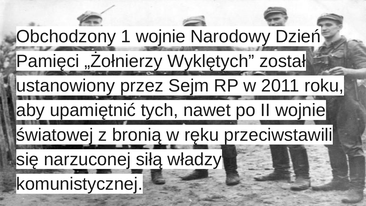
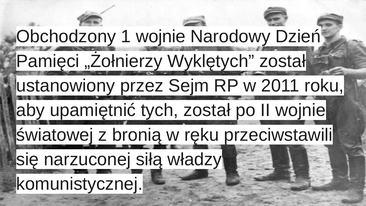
tych nawet: nawet -> został
